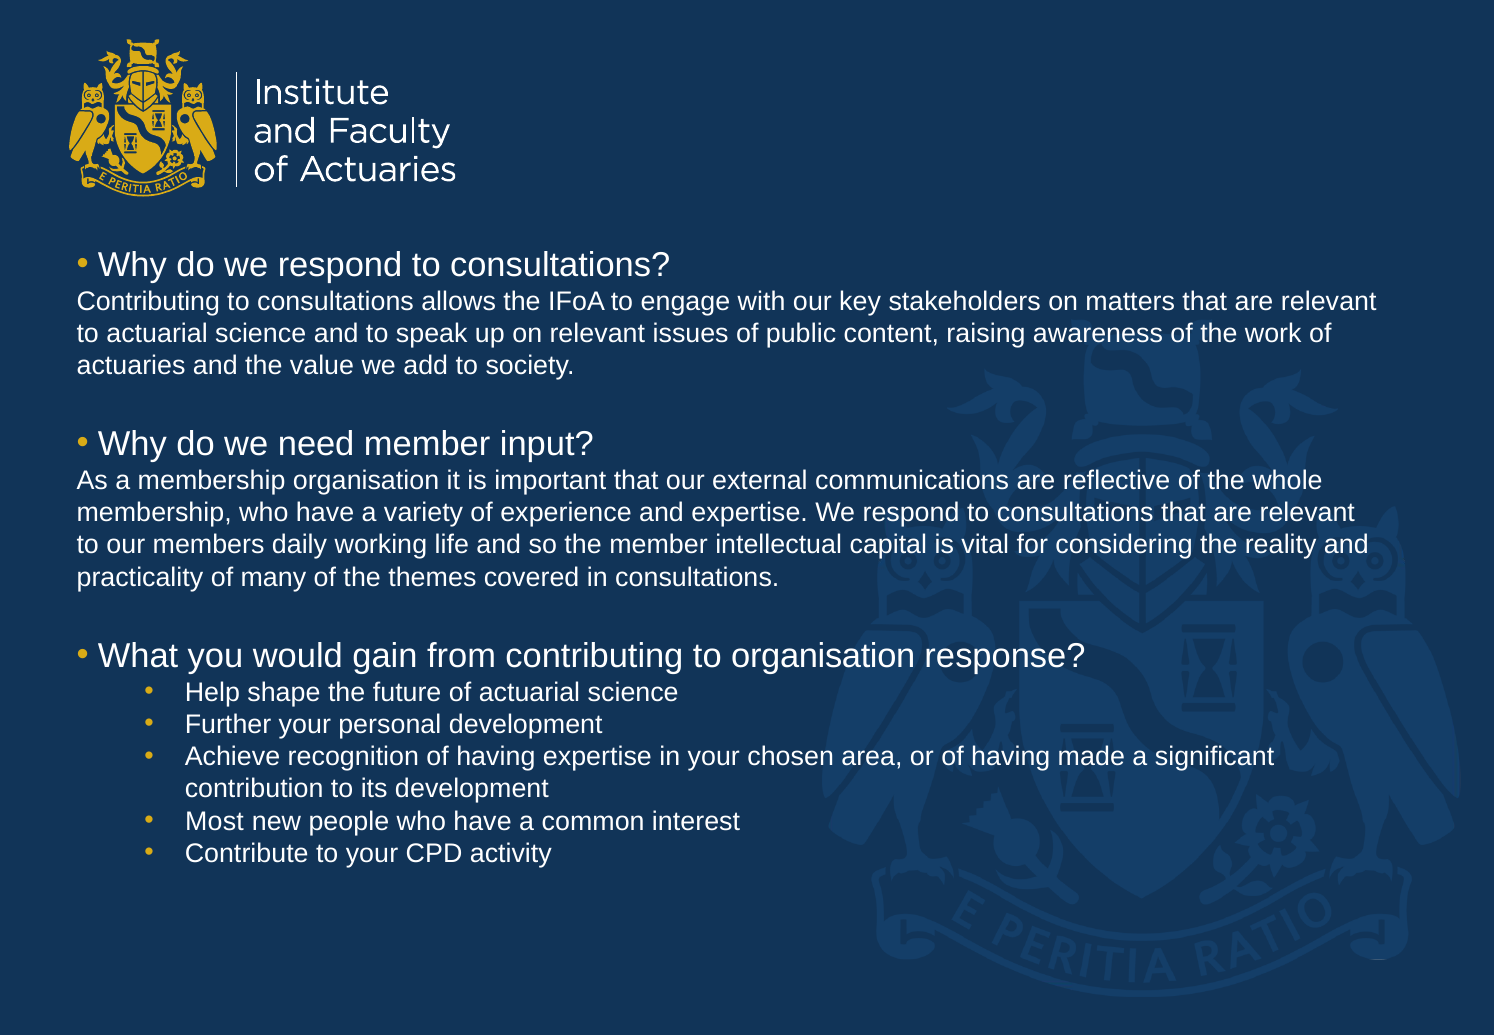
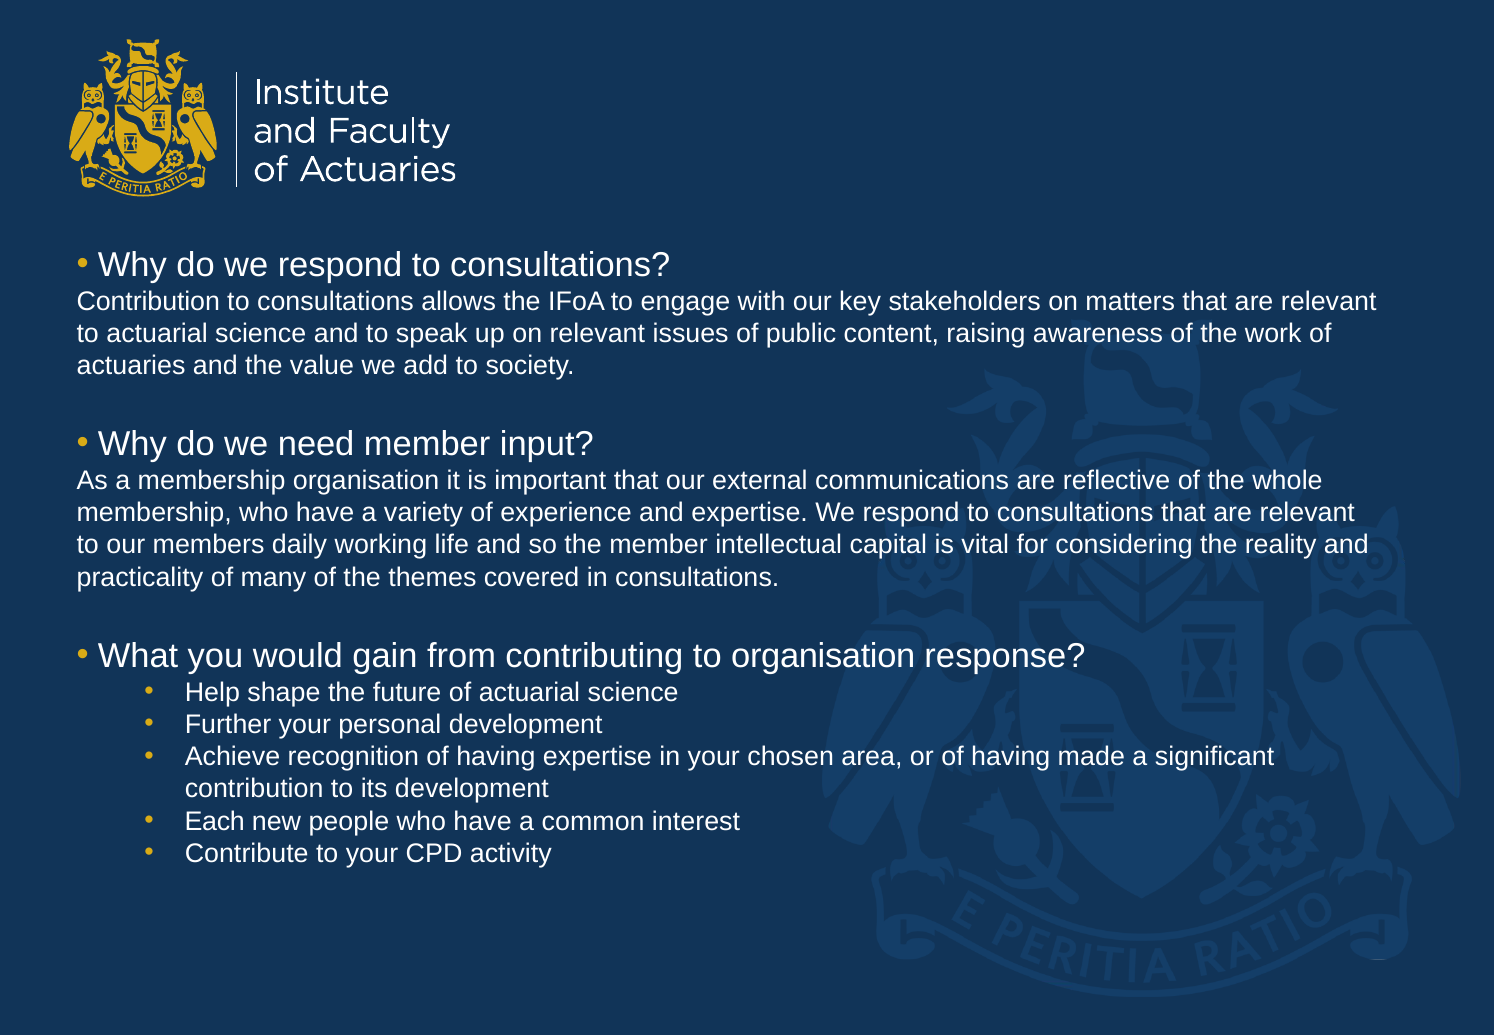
Contributing at (148, 301): Contributing -> Contribution
Most: Most -> Each
